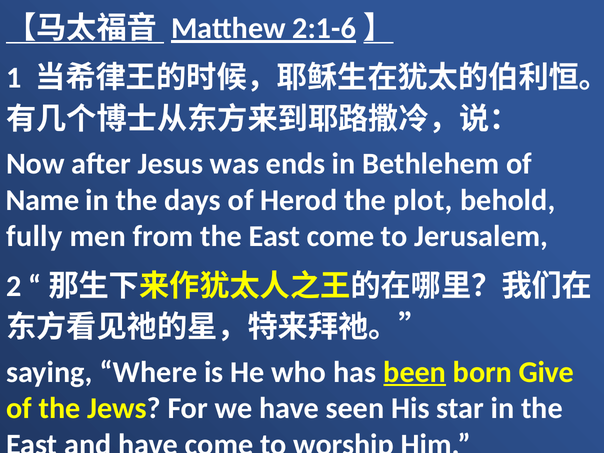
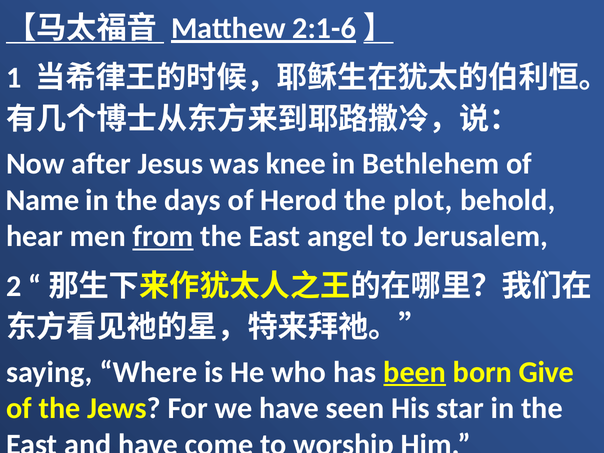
ends: ends -> knee
fully: fully -> hear
from underline: none -> present
East come: come -> angel
